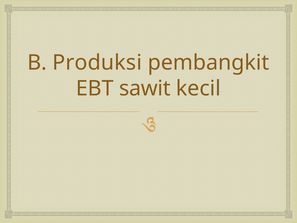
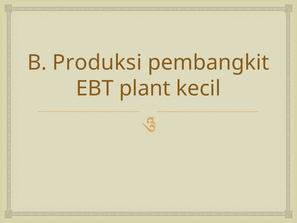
sawit: sawit -> plant
